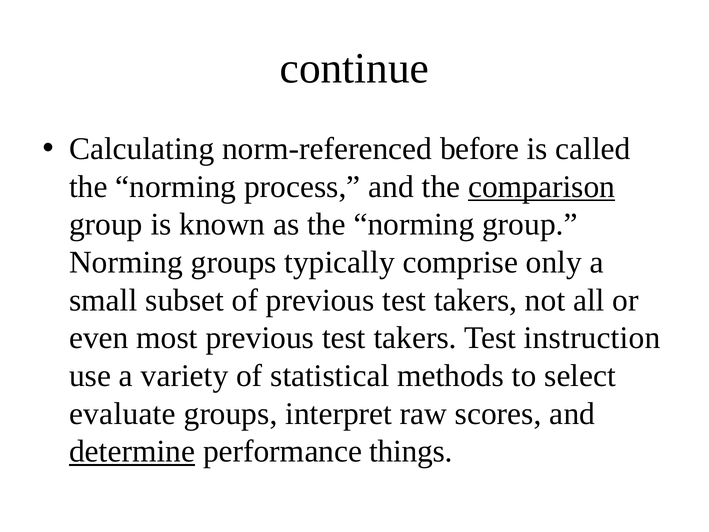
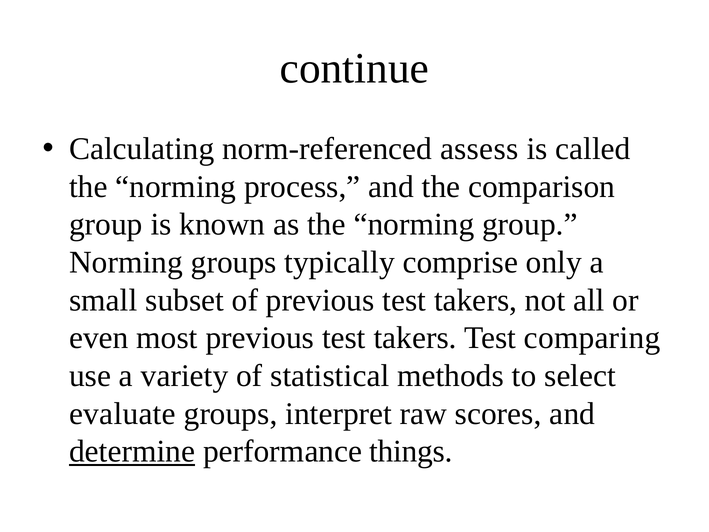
before: before -> assess
comparison underline: present -> none
instruction: instruction -> comparing
